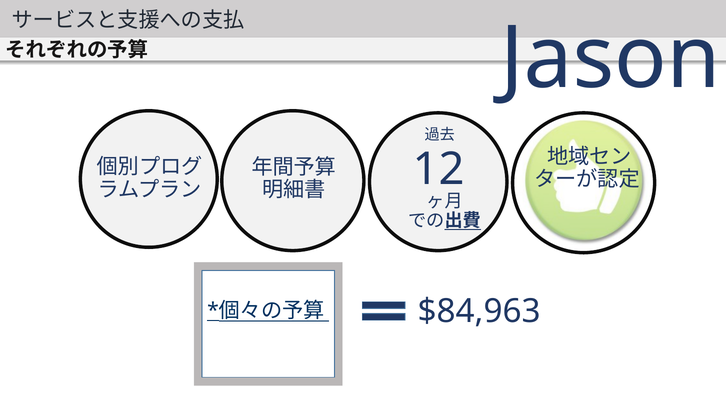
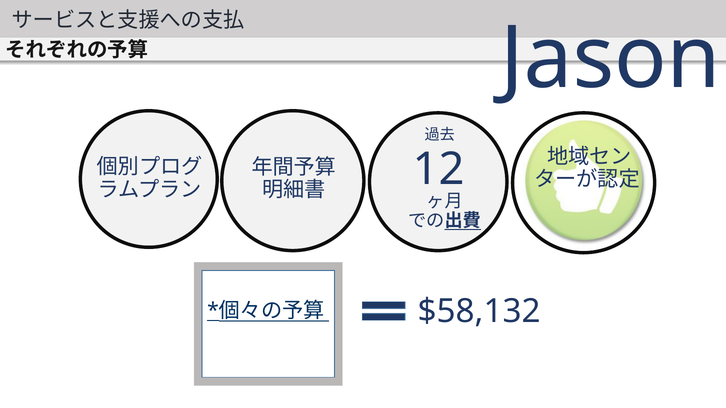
$84,963: $84,963 -> $58,132
